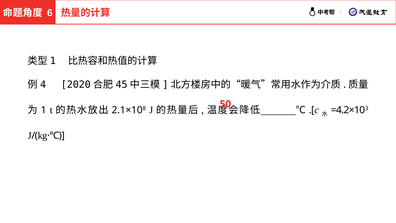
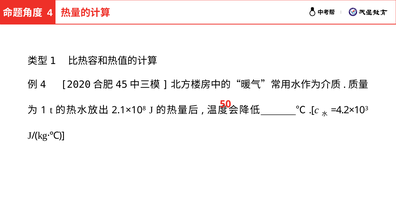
6 at (50, 13): 6 -> 4
